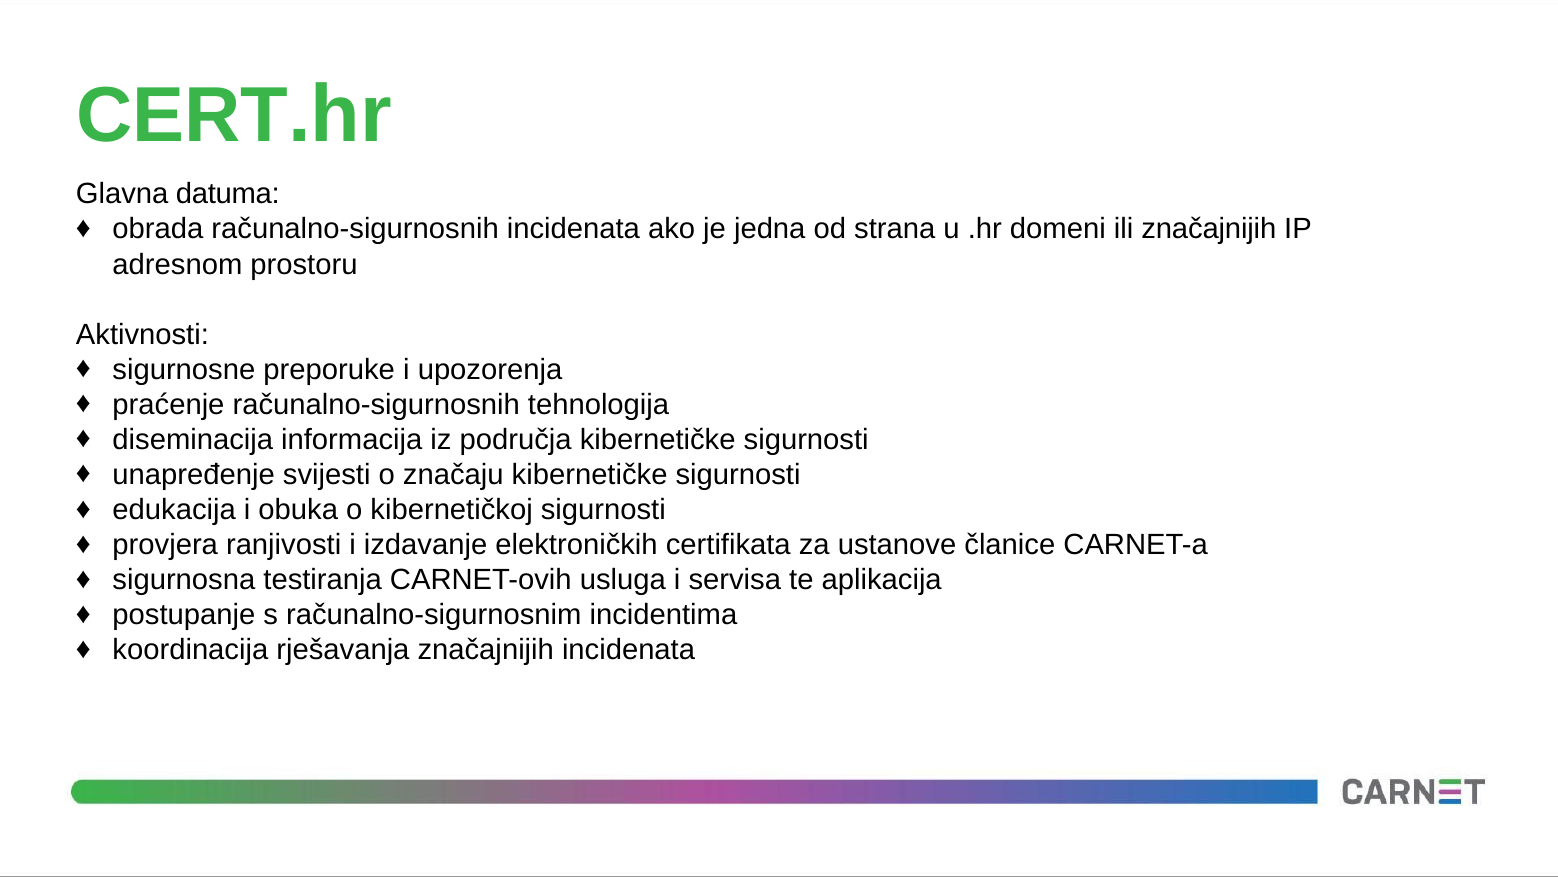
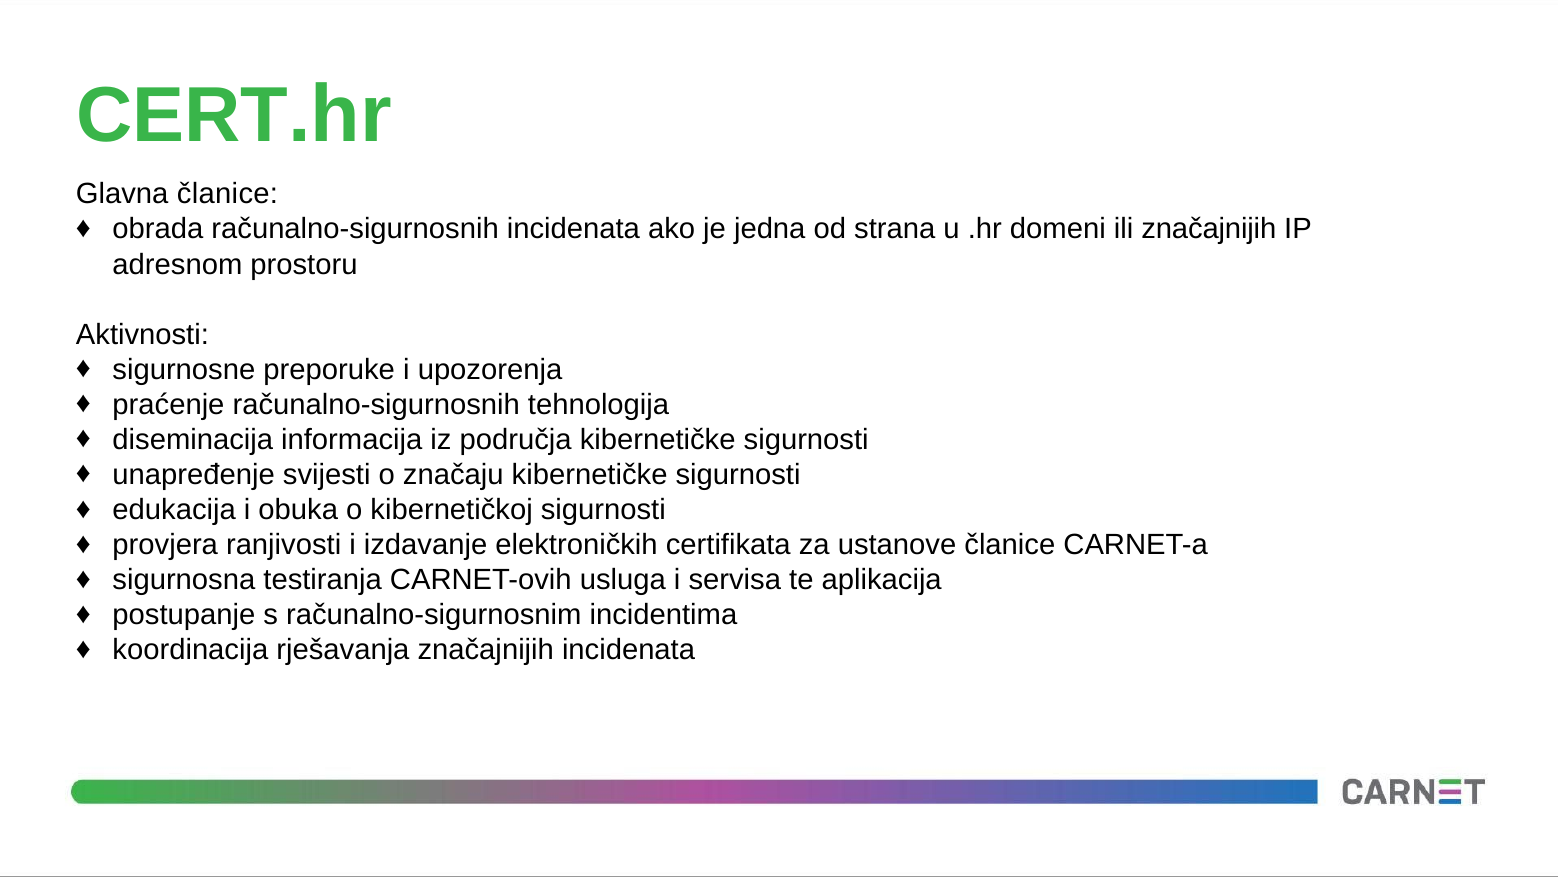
Glavna datuma: datuma -> članice
